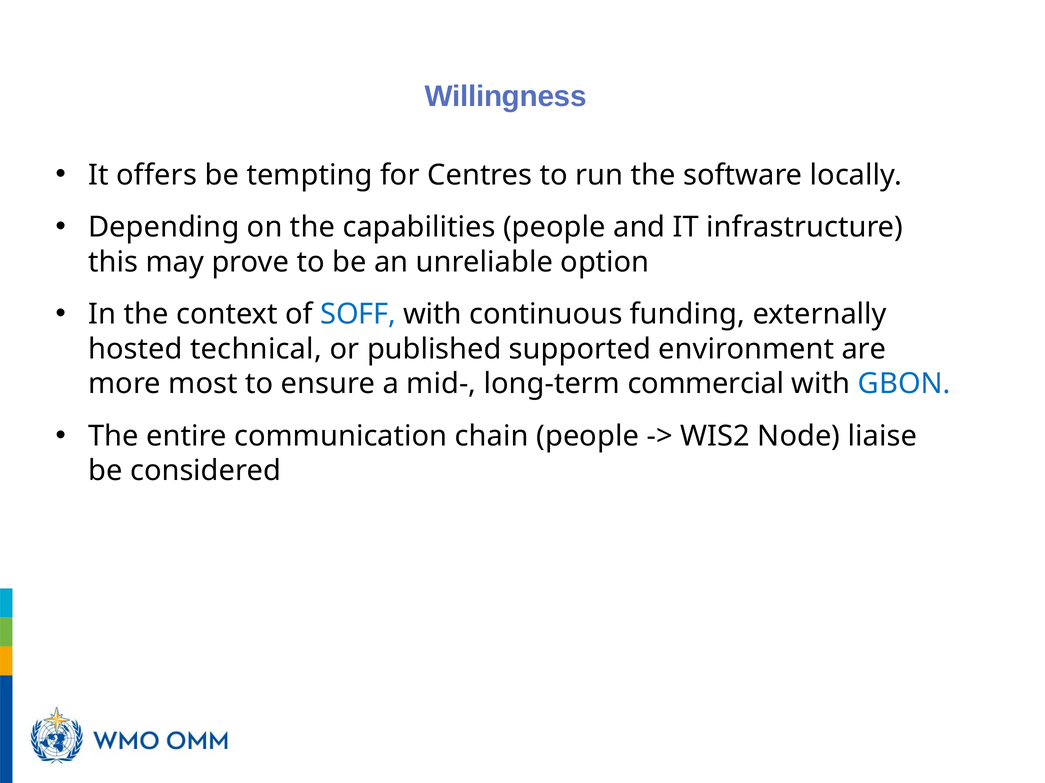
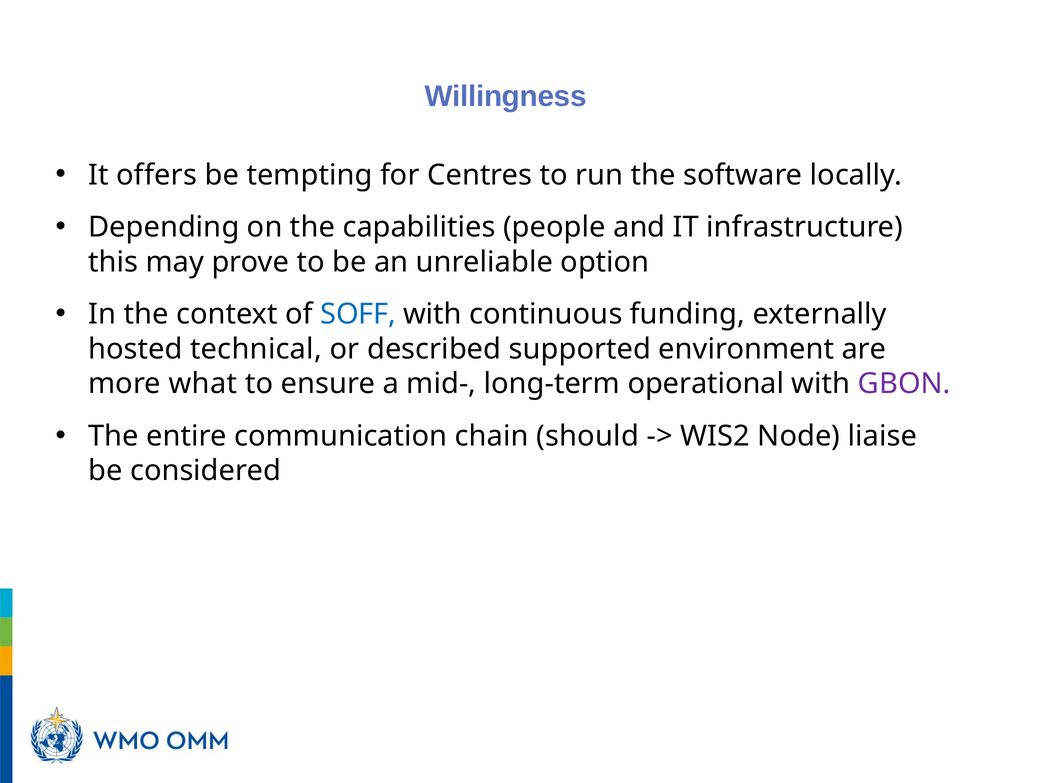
published: published -> described
most: most -> what
commercial: commercial -> operational
GBON colour: blue -> purple
chain people: people -> should
